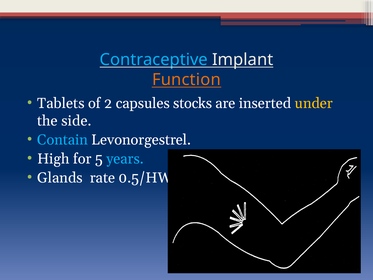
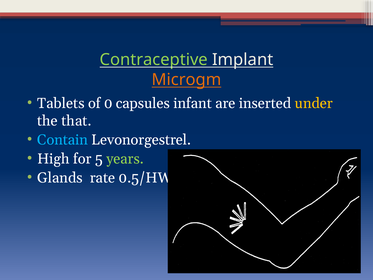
Contraceptive colour: light blue -> light green
Function: Function -> Microgm
2: 2 -> 0
stocks: stocks -> infant
side: side -> that
years colour: light blue -> light green
